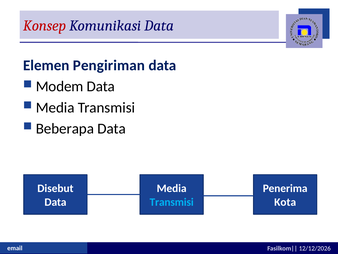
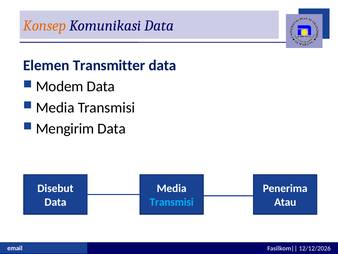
Konsep colour: red -> orange
Pengiriman: Pengiriman -> Transmitter
Beberapa: Beberapa -> Mengirim
Kota: Kota -> Atau
